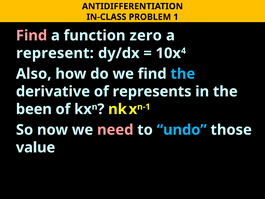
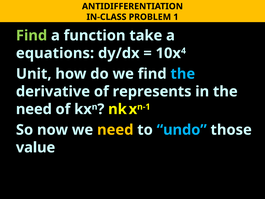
Find at (32, 35) colour: pink -> light green
zero: zero -> take
represent: represent -> equations
Also: Also -> Unit
been at (34, 109): been -> need
need at (115, 130) colour: pink -> yellow
